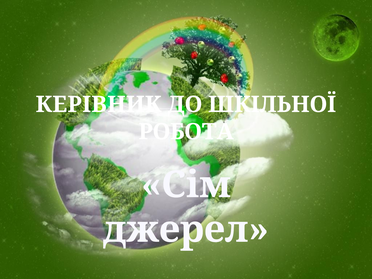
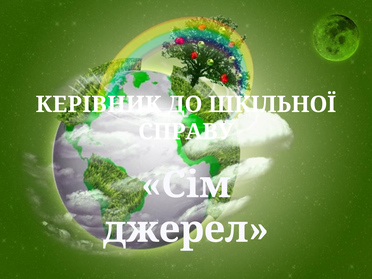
РОБОТА: РОБОТА -> СПРАВУ
